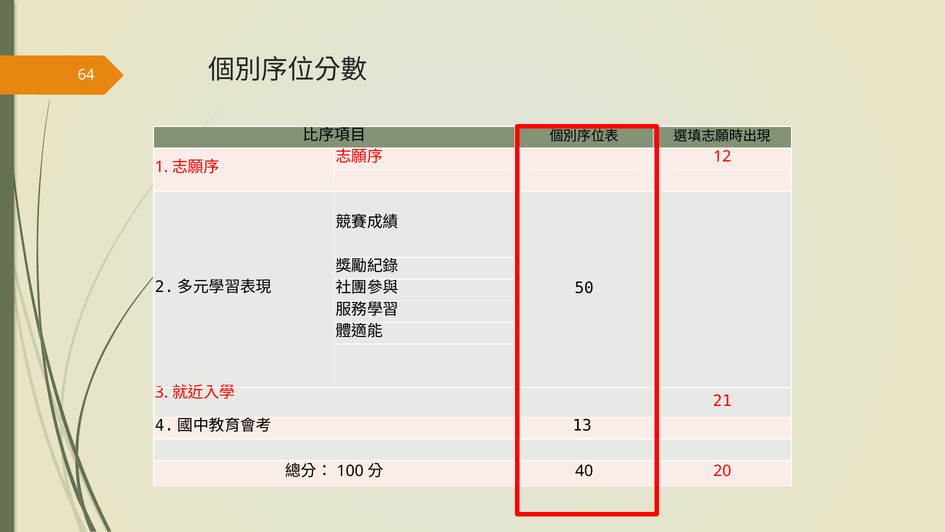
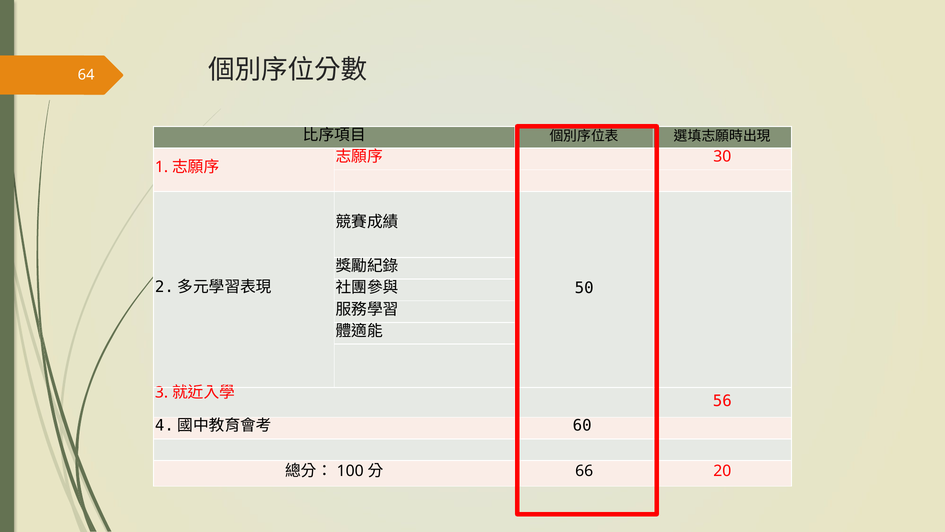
12: 12 -> 30
21: 21 -> 56
13: 13 -> 60
40: 40 -> 66
